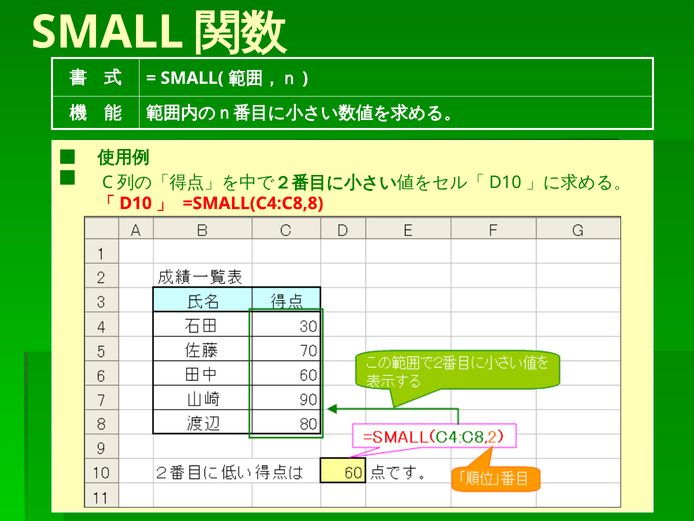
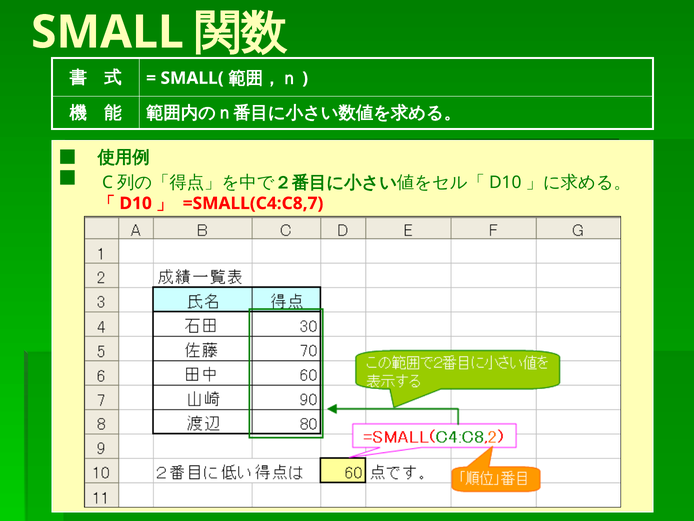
=SMALL(C4:C8,8: =SMALL(C4:C8,8 -> =SMALL(C4:C8,7
